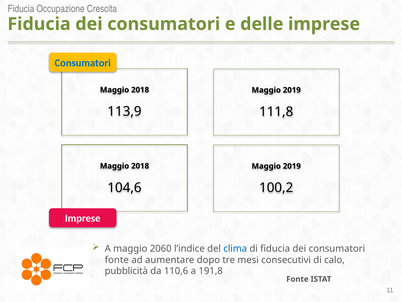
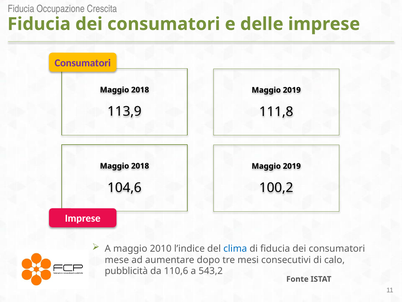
Consumatori at (83, 63) colour: blue -> purple
2060: 2060 -> 2010
fonte at (117, 259): fonte -> mese
191,8: 191,8 -> 543,2
